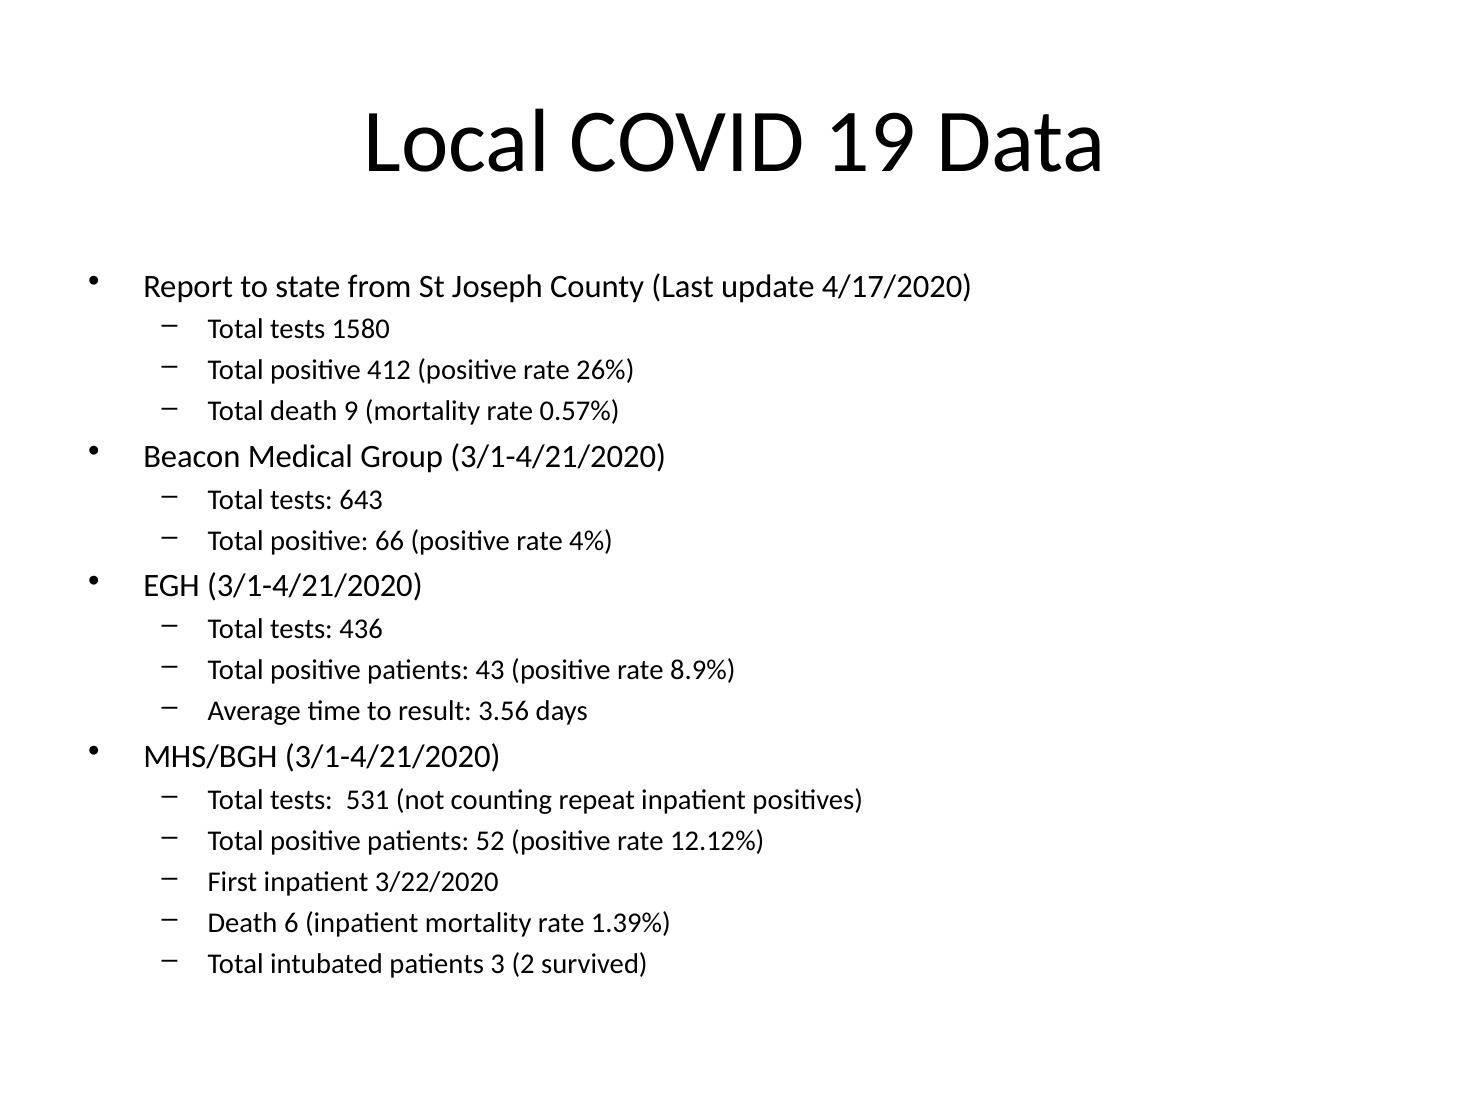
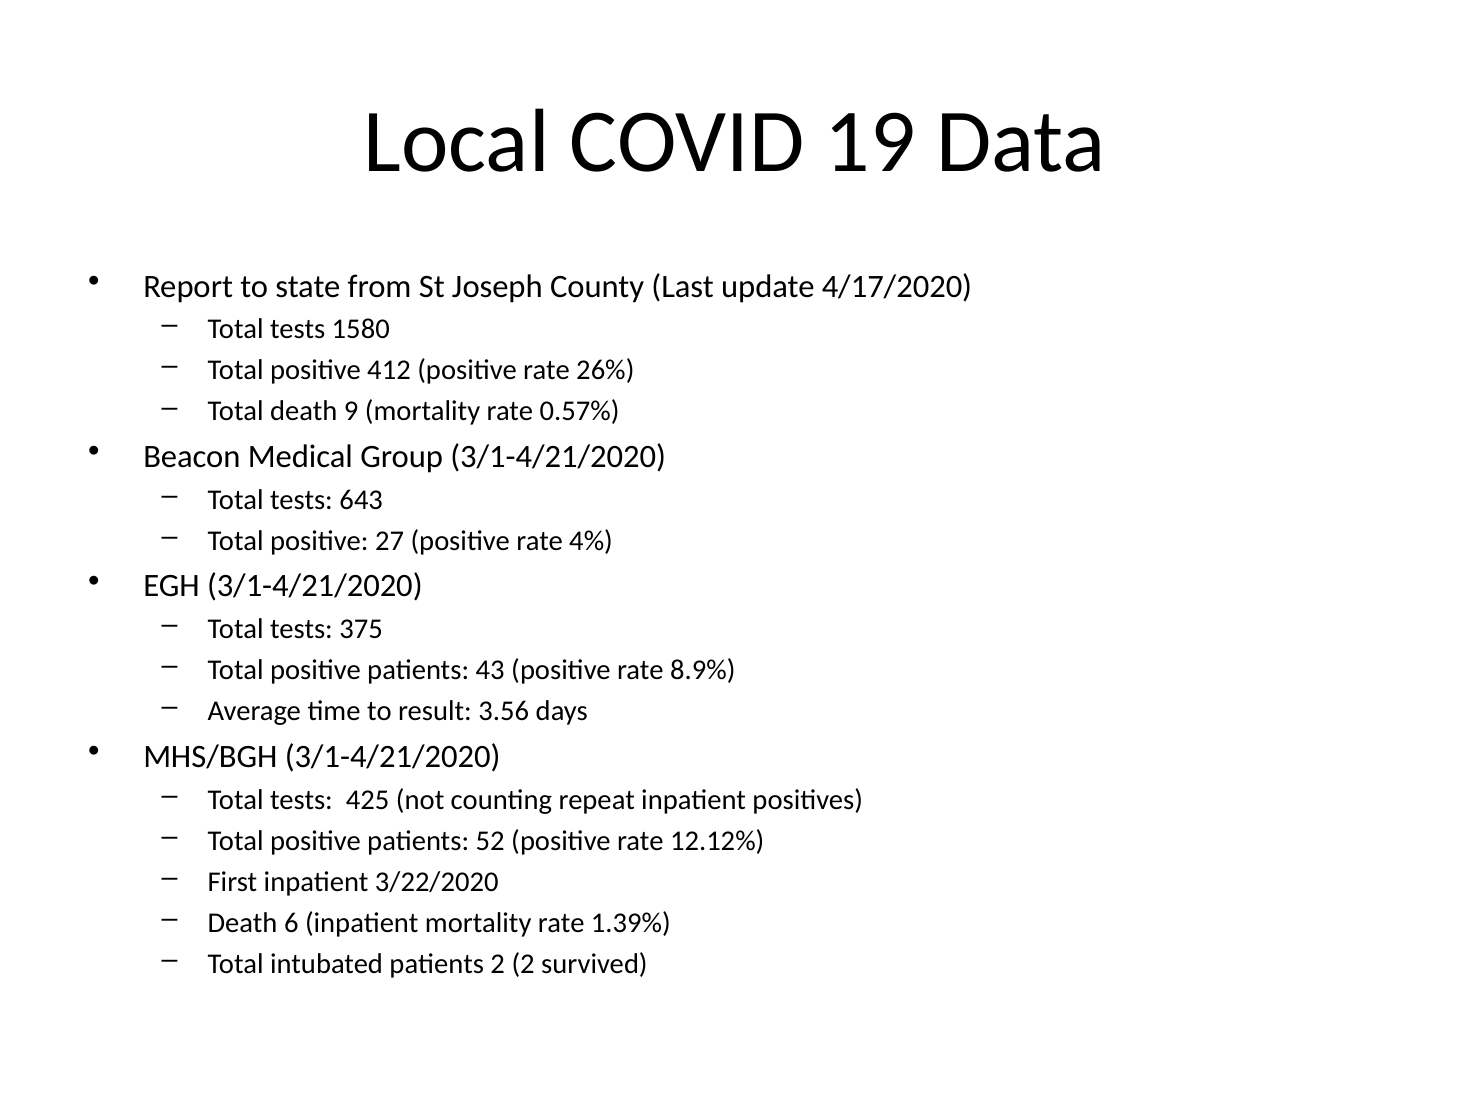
66: 66 -> 27
436: 436 -> 375
531: 531 -> 425
patients 3: 3 -> 2
